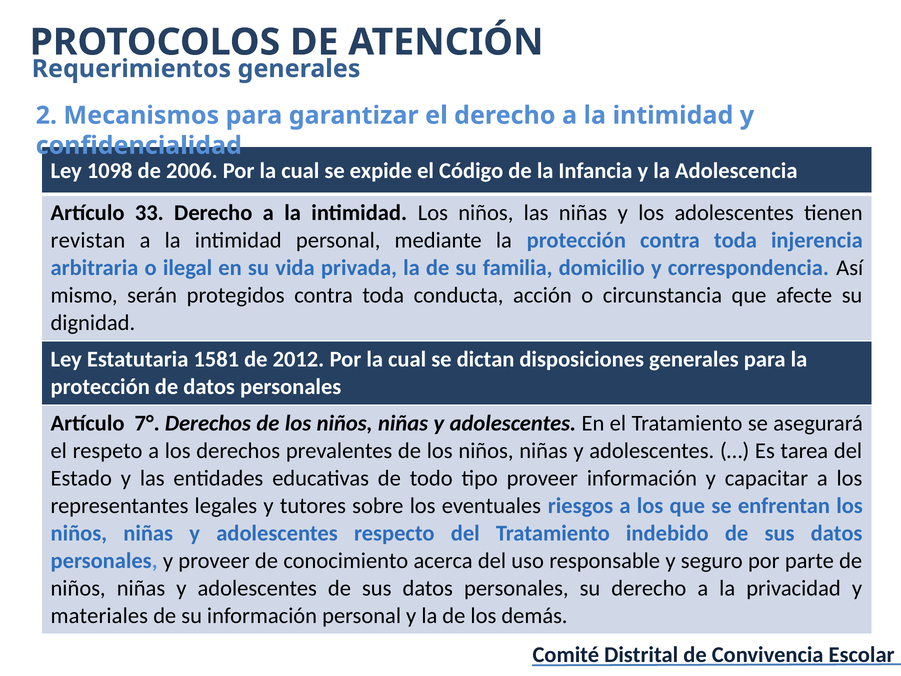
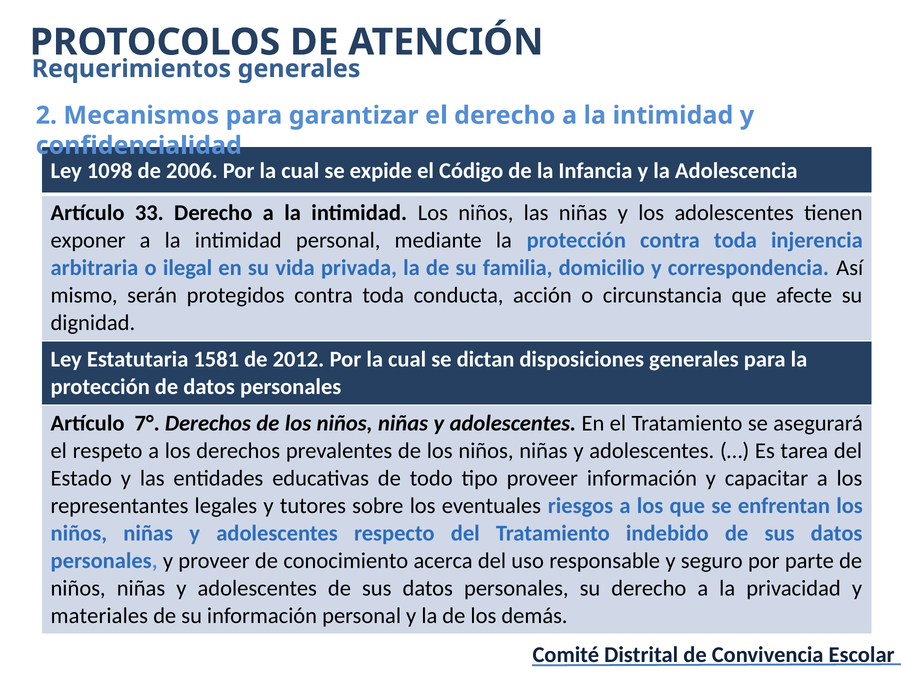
revistan: revistan -> exponer
